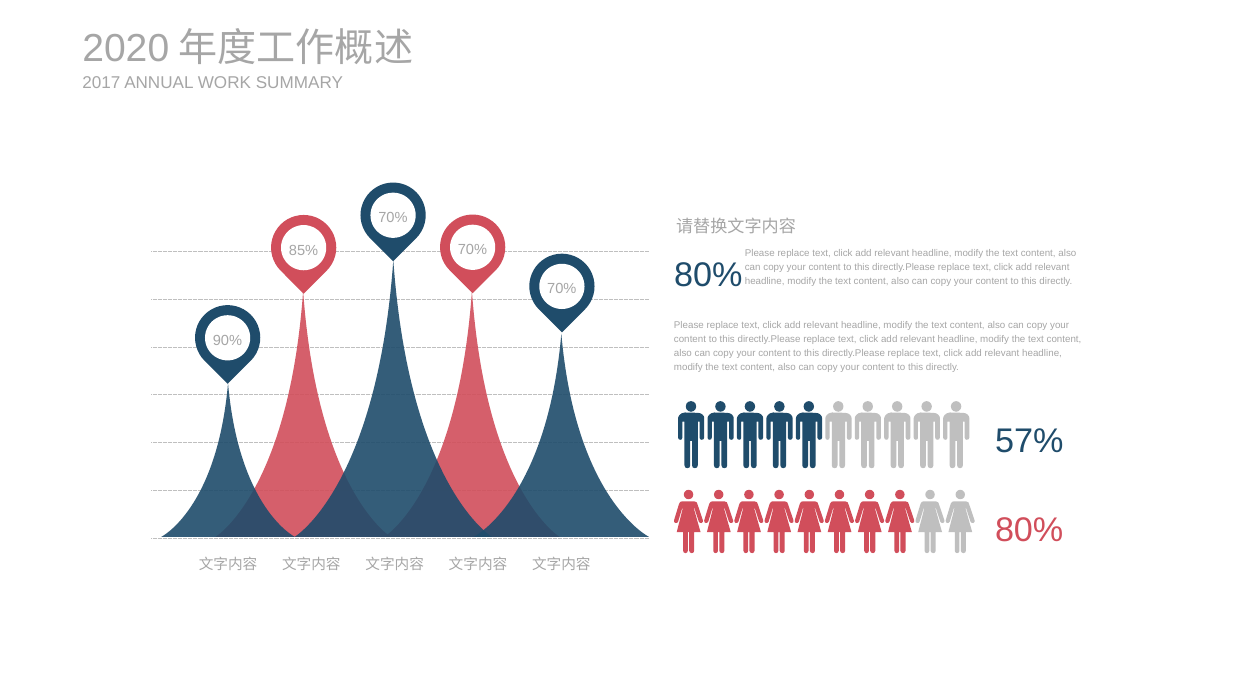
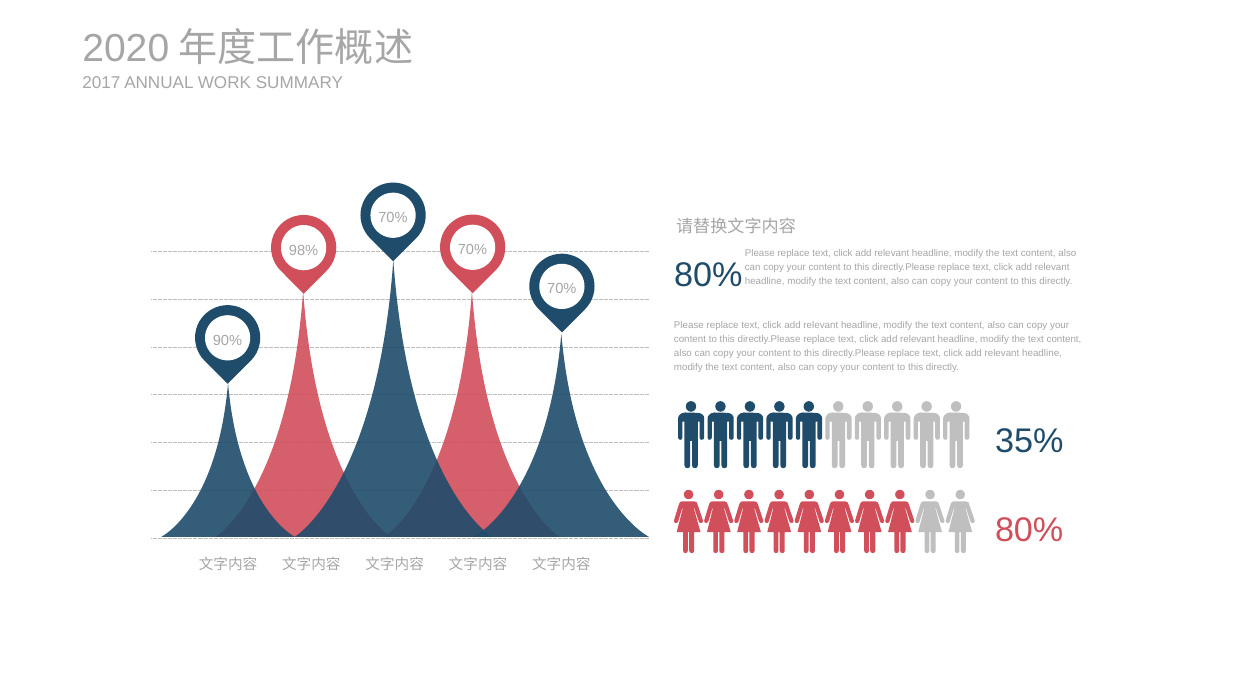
85%: 85% -> 98%
57%: 57% -> 35%
